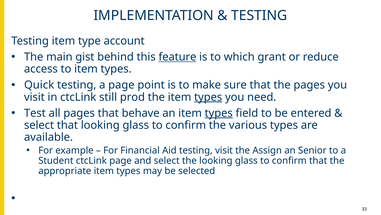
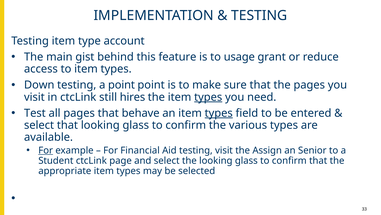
feature underline: present -> none
which: which -> usage
Quick: Quick -> Down
a page: page -> point
prod: prod -> hires
For at (46, 150) underline: none -> present
